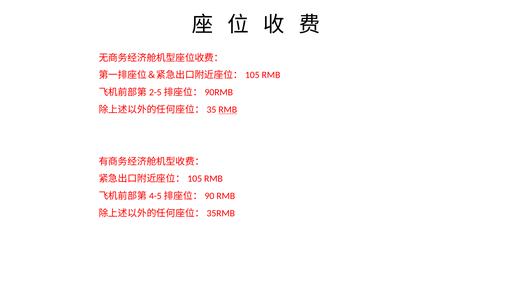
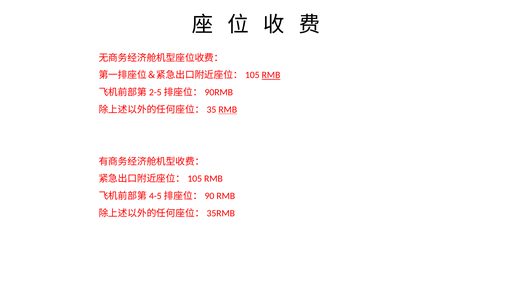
RMB at (271, 75) underline: none -> present
